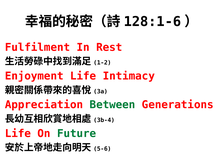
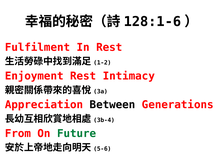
Enjoyment Life: Life -> Rest
Between colour: green -> black
Life at (18, 134): Life -> From
